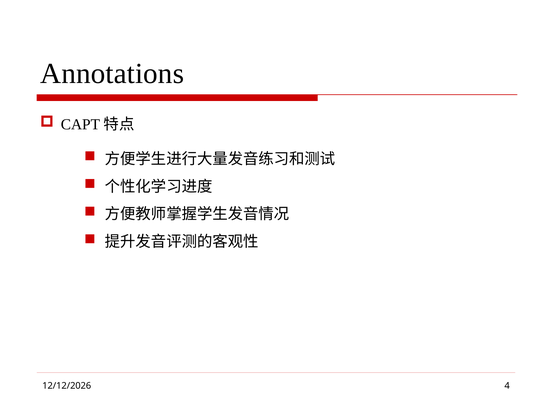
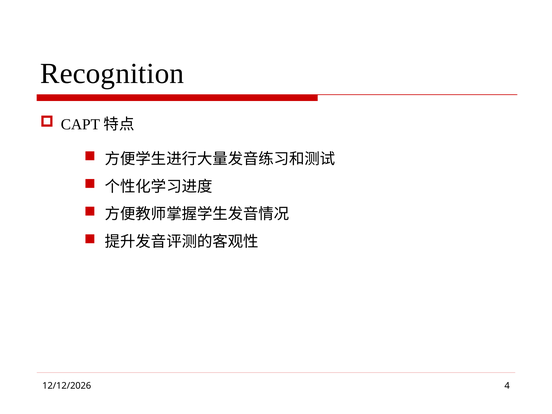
Annotations: Annotations -> Recognition
